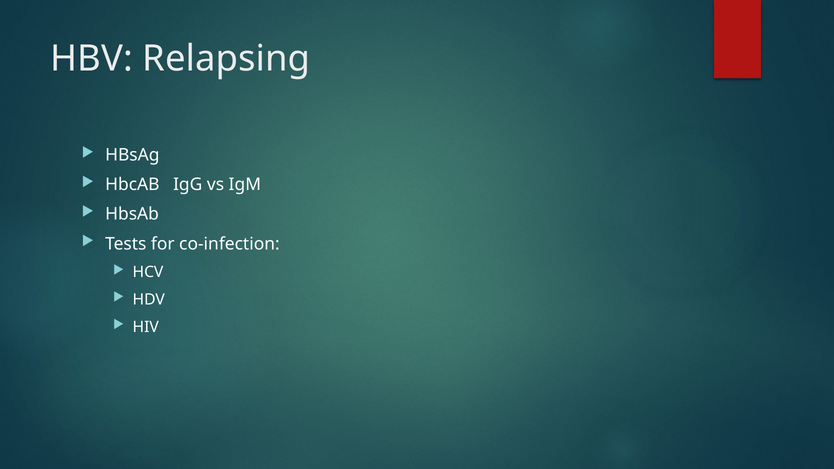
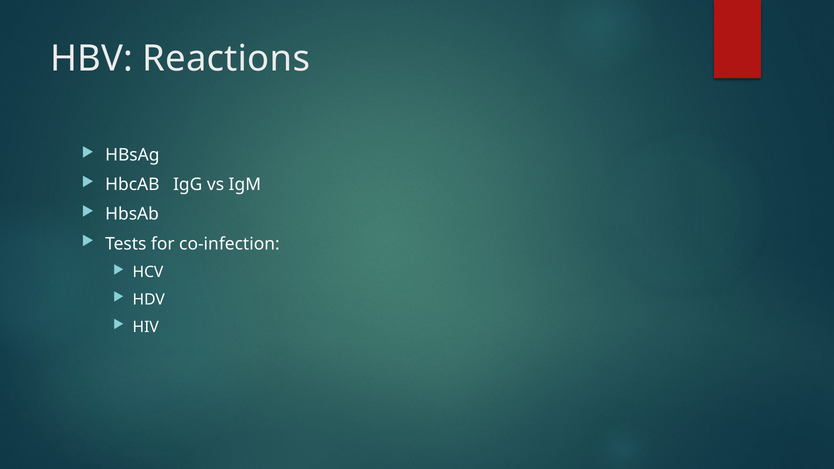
Relapsing: Relapsing -> Reactions
